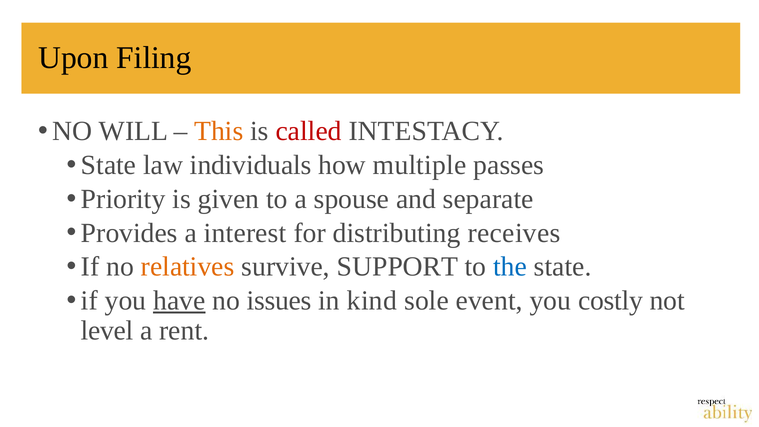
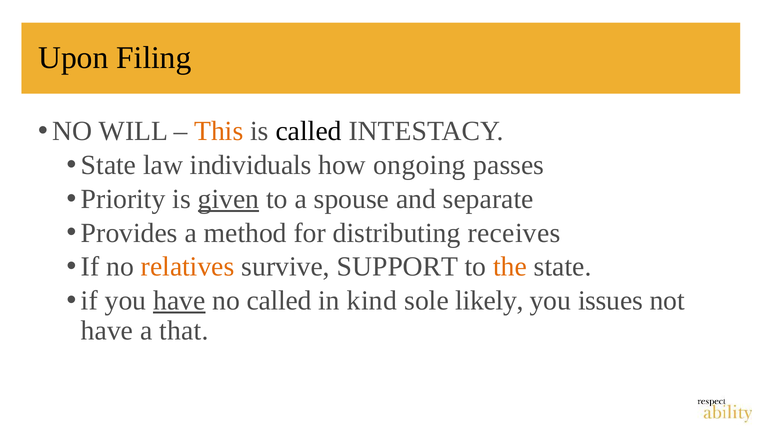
called at (309, 131) colour: red -> black
multiple: multiple -> ongoing
given underline: none -> present
interest: interest -> method
the colour: blue -> orange
no issues: issues -> called
event: event -> likely
costly: costly -> issues
level at (107, 331): level -> have
rent: rent -> that
